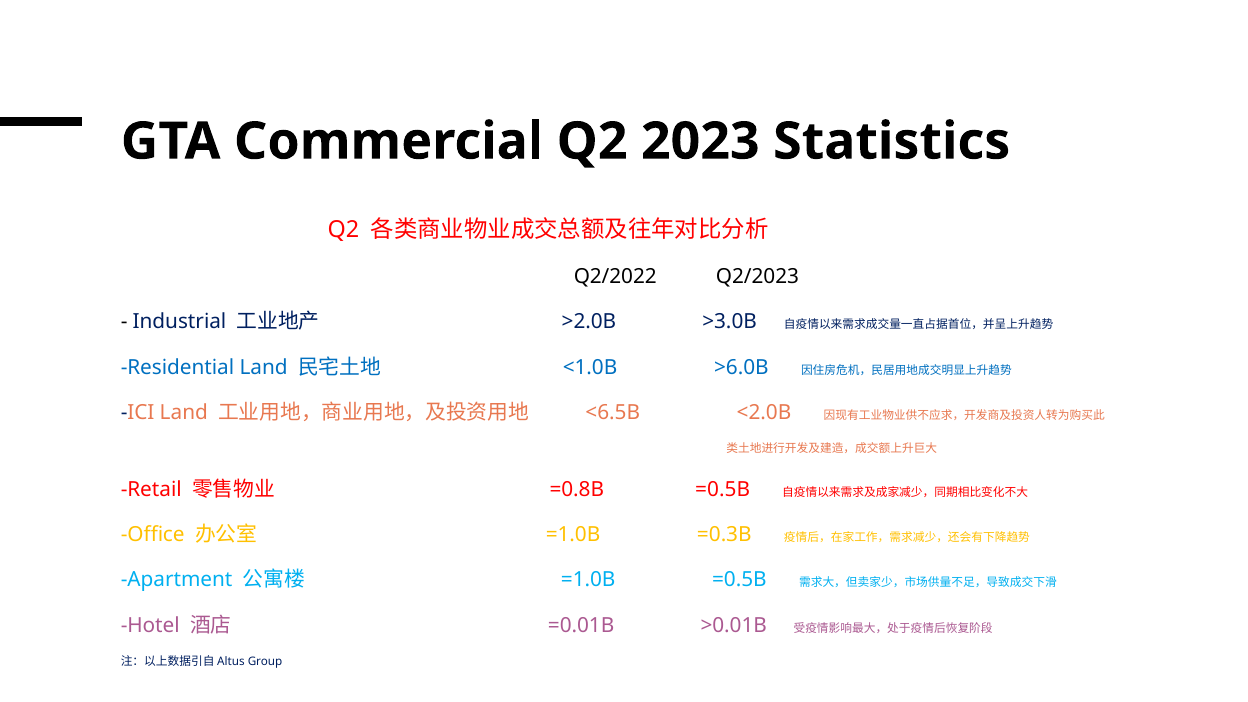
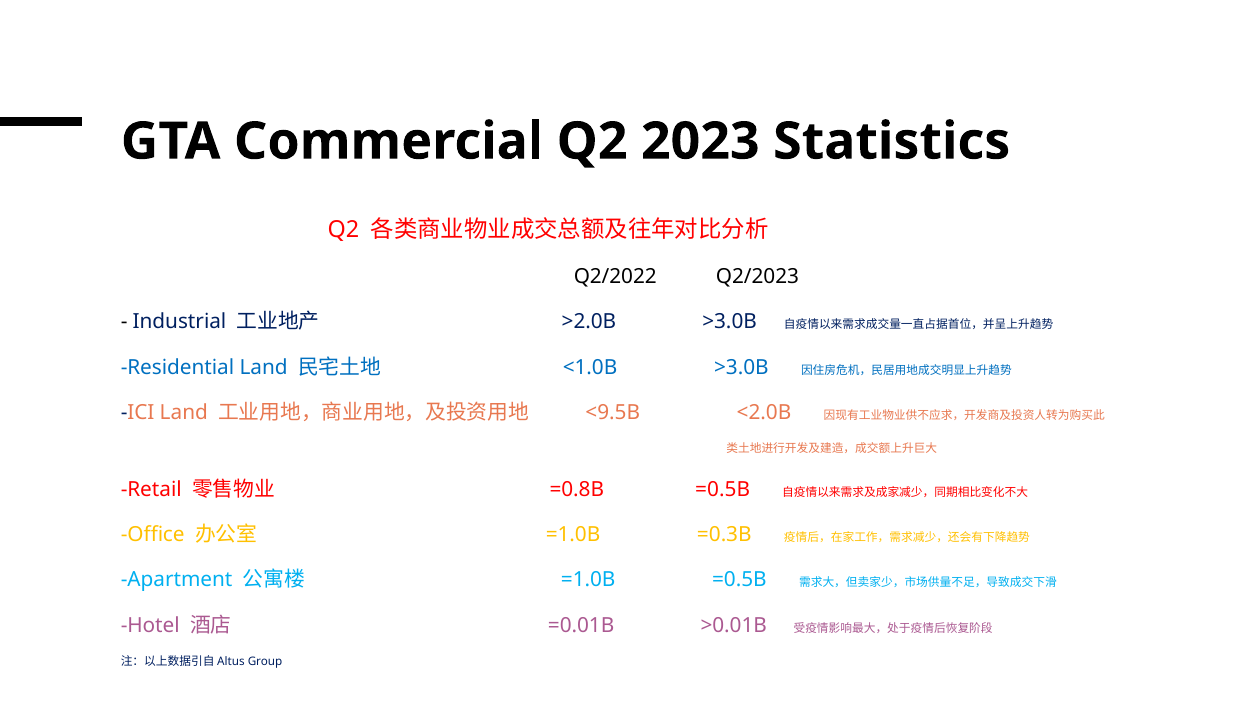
<1.0B >6.0B: >6.0B -> >3.0B
<6.5B: <6.5B -> <9.5B
